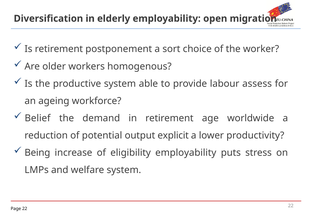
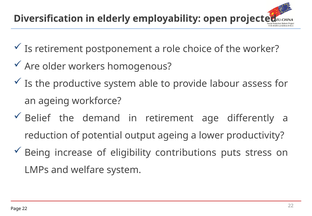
migration: migration -> projected
sort: sort -> role
worldwide: worldwide -> differently
output explicit: explicit -> ageing
eligibility employability: employability -> contributions
